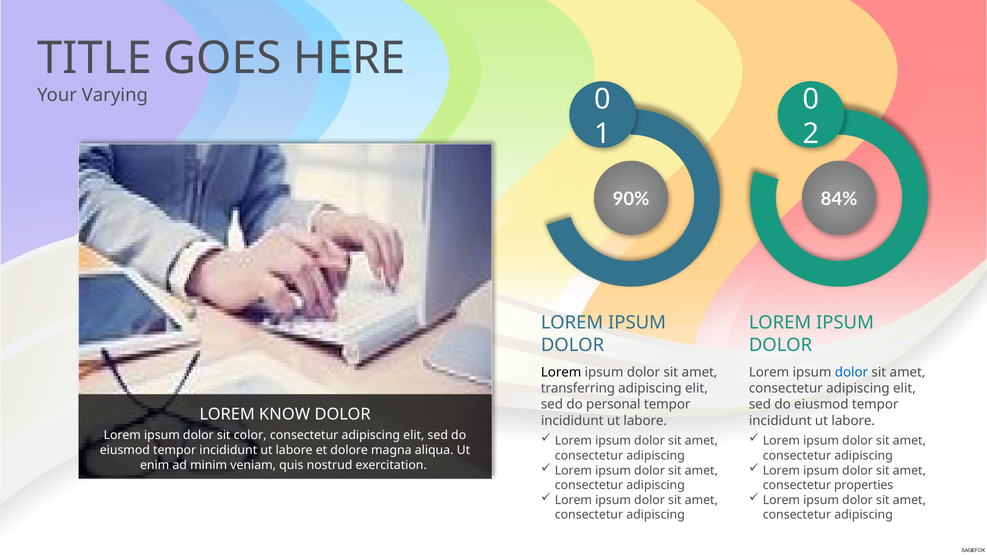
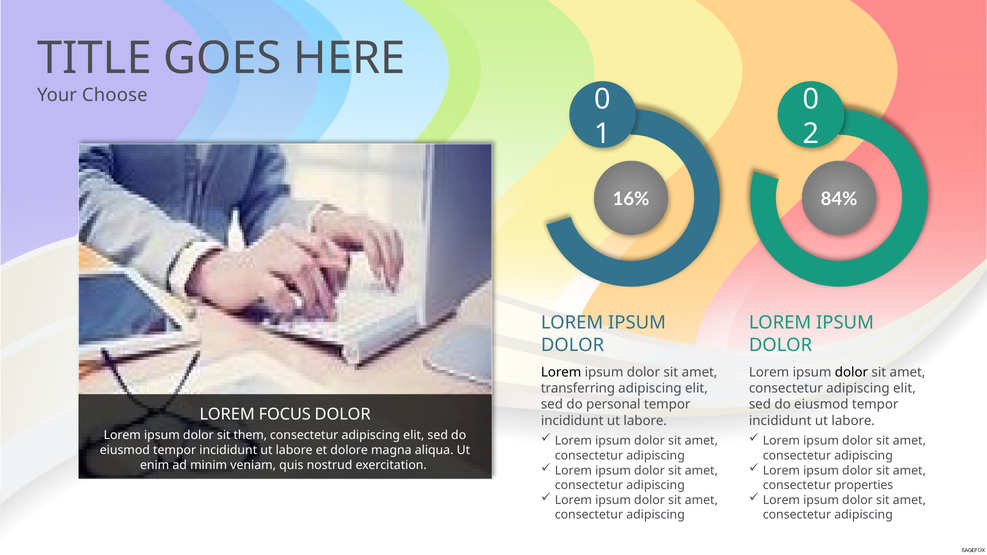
Varying: Varying -> Choose
90%: 90% -> 16%
dolor at (851, 373) colour: blue -> black
KNOW: KNOW -> FOCUS
color: color -> them
